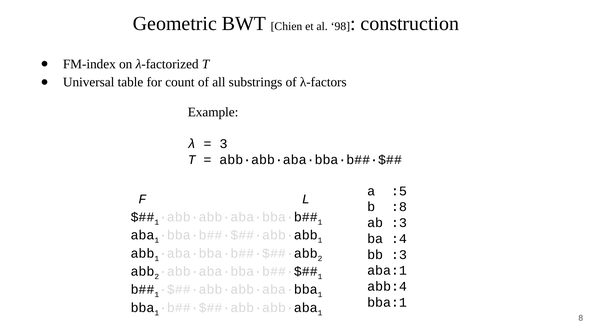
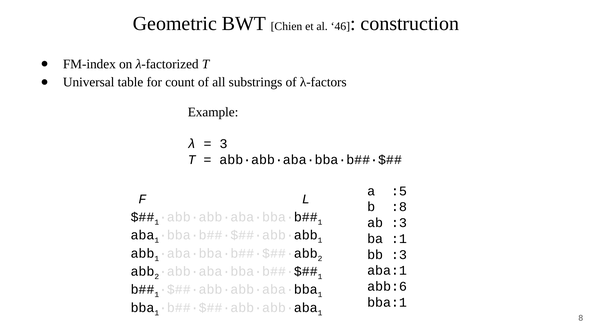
98: 98 -> 46
:4: :4 -> :1
abb:4: abb:4 -> abb:6
